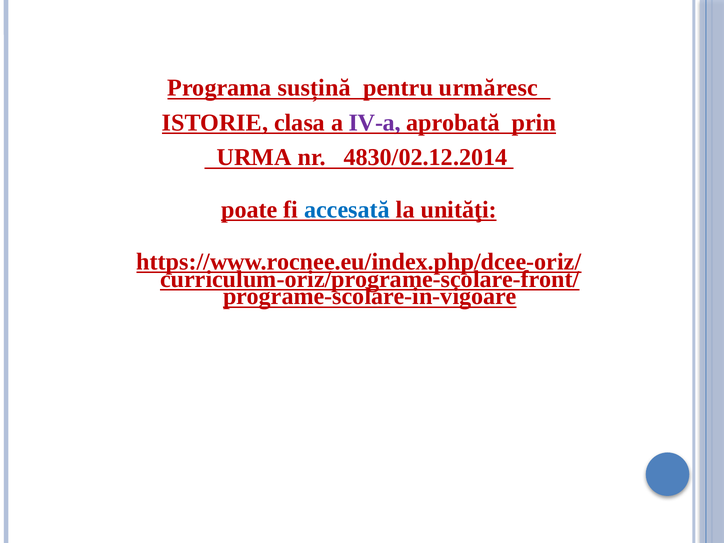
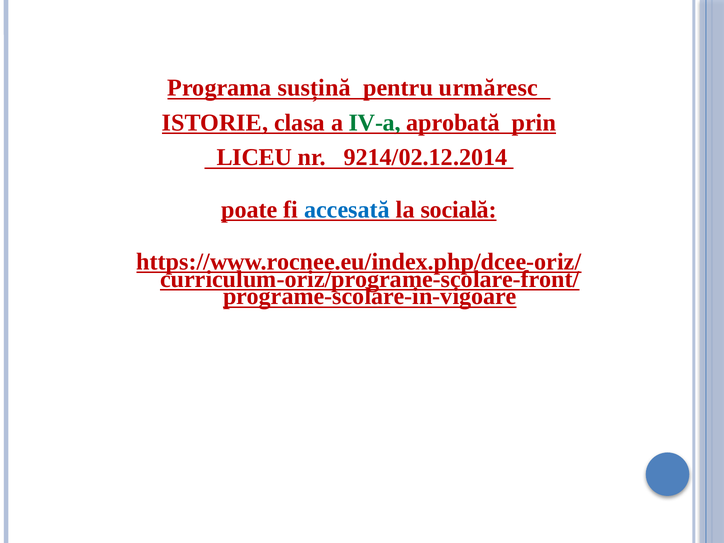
IV-a colour: purple -> green
URMA: URMA -> LICEU
4830/02.12.2014: 4830/02.12.2014 -> 9214/02.12.2014
unităţi: unităţi -> socială
